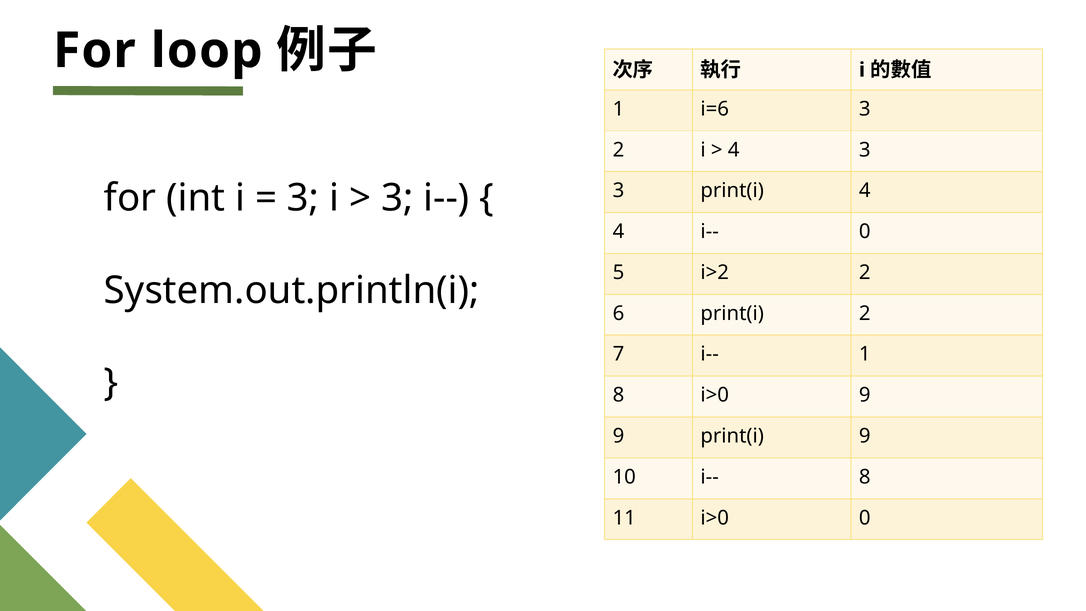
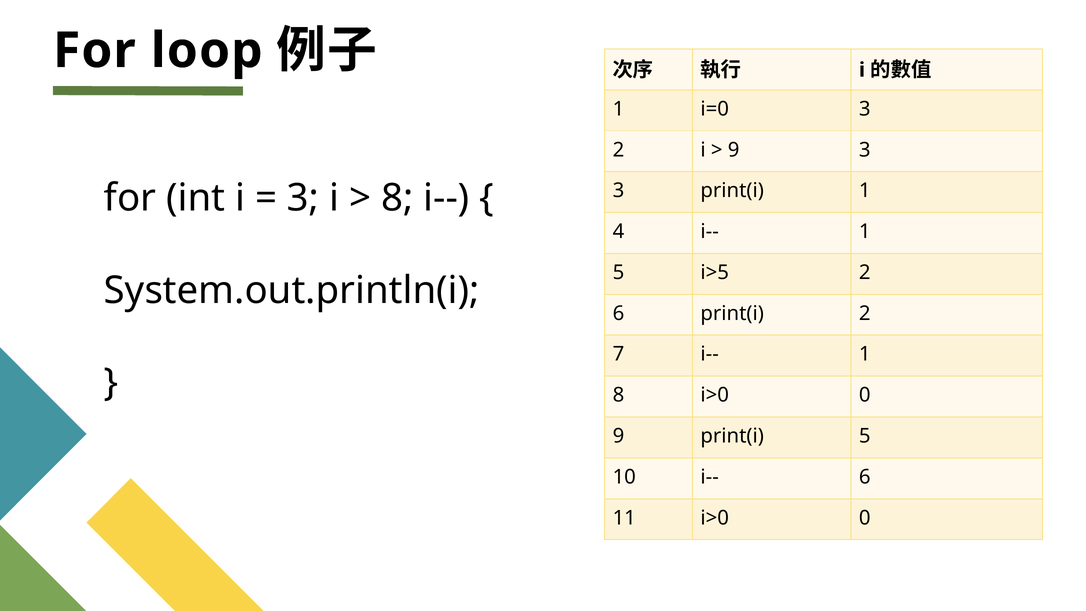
i=6: i=6 -> i=0
4 at (734, 150): 4 -> 9
print(i 4: 4 -> 1
3 at (397, 198): 3 -> 8
4 i-- 0: 0 -> 1
i>2: i>2 -> i>5
8 i>0 9: 9 -> 0
print(i 9: 9 -> 5
i-- 8: 8 -> 6
